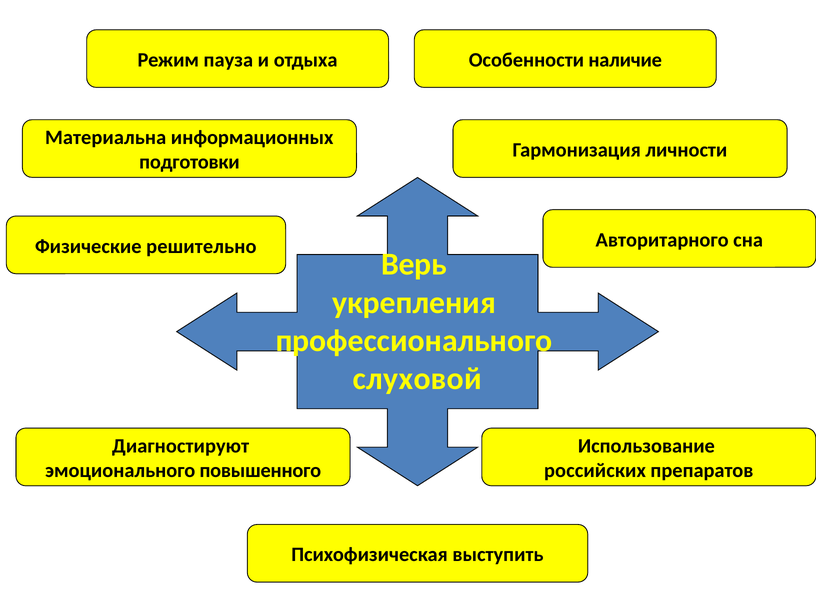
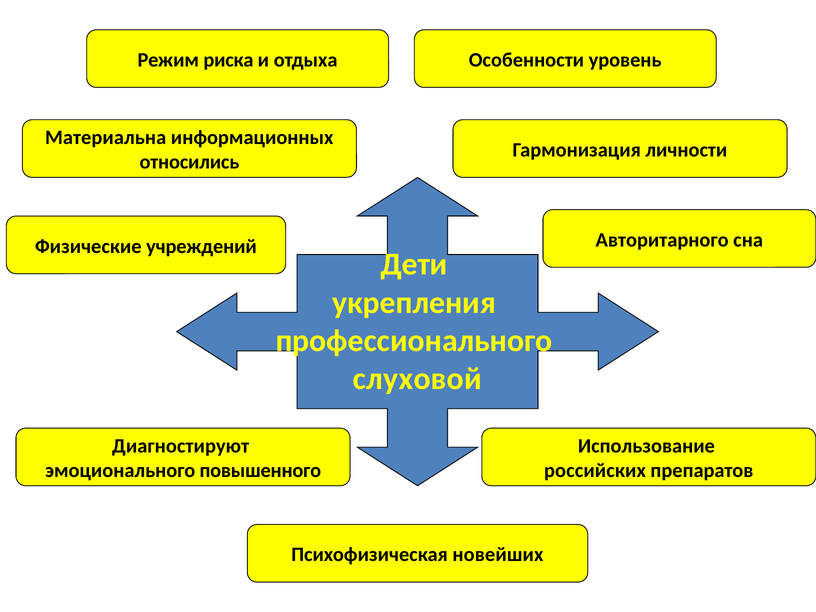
пауза: пауза -> риска
наличие: наличие -> уровень
подготовки: подготовки -> относились
решительно: решительно -> учреждений
Верь: Верь -> Дети
выступить: выступить -> новейших
